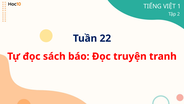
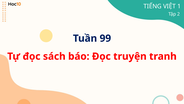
22: 22 -> 99
